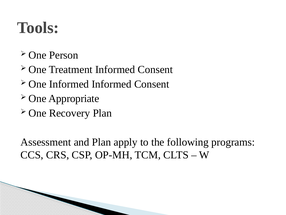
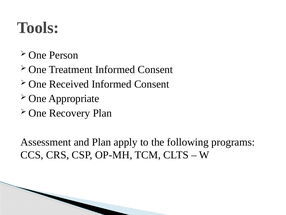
One Informed: Informed -> Received
